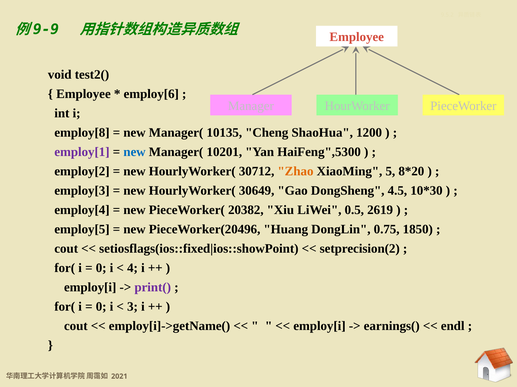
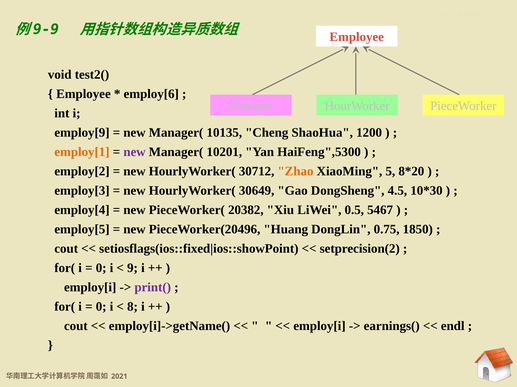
employ[8: employ[8 -> employ[9
employ[1 colour: purple -> orange
new at (135, 152) colour: blue -> purple
2619: 2619 -> 5467
4: 4 -> 9
3: 3 -> 8
